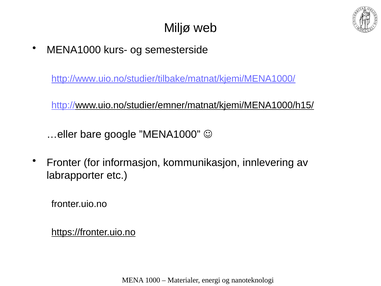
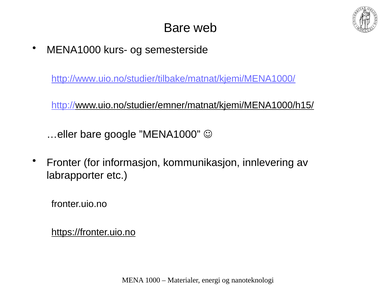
Miljø at (177, 28): Miljø -> Bare
